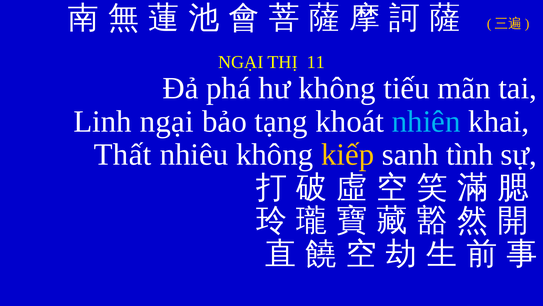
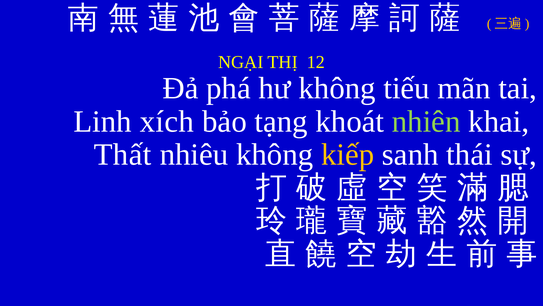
11: 11 -> 12
Linh ngại: ngại -> xích
nhiên colour: light blue -> light green
tình: tình -> thái
